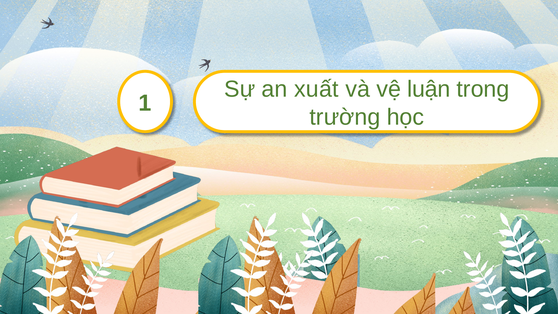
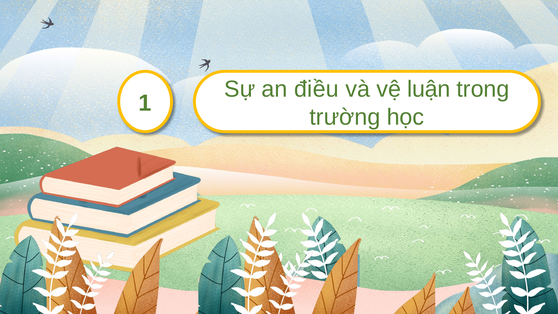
xuất: xuất -> điều
